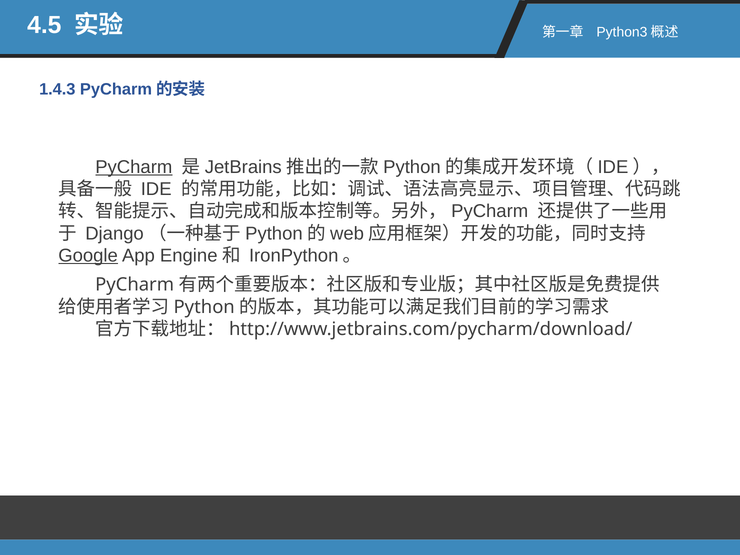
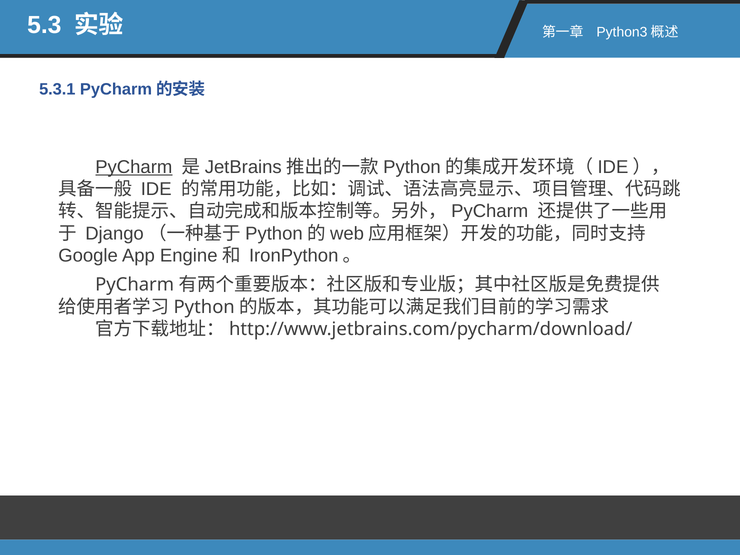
4.5: 4.5 -> 5.3
1.4.3: 1.4.3 -> 5.3.1
Google underline: present -> none
